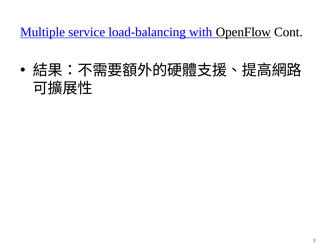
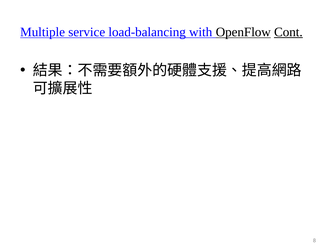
Cont underline: none -> present
